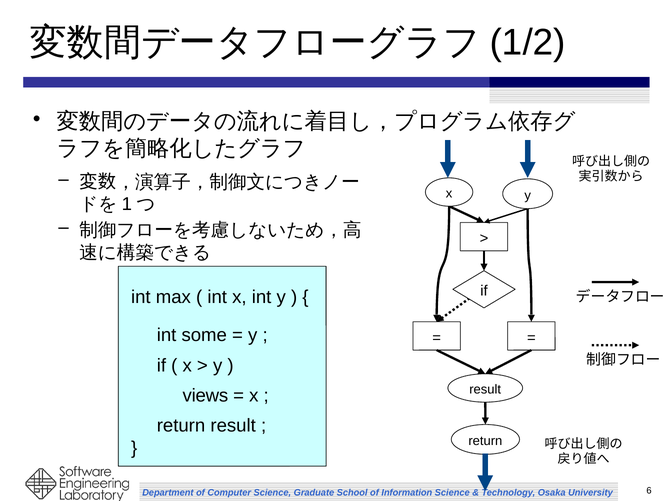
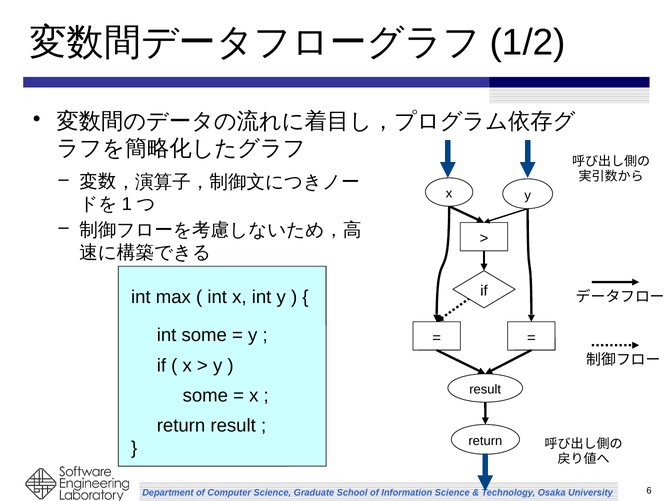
views at (205, 396): views -> some
